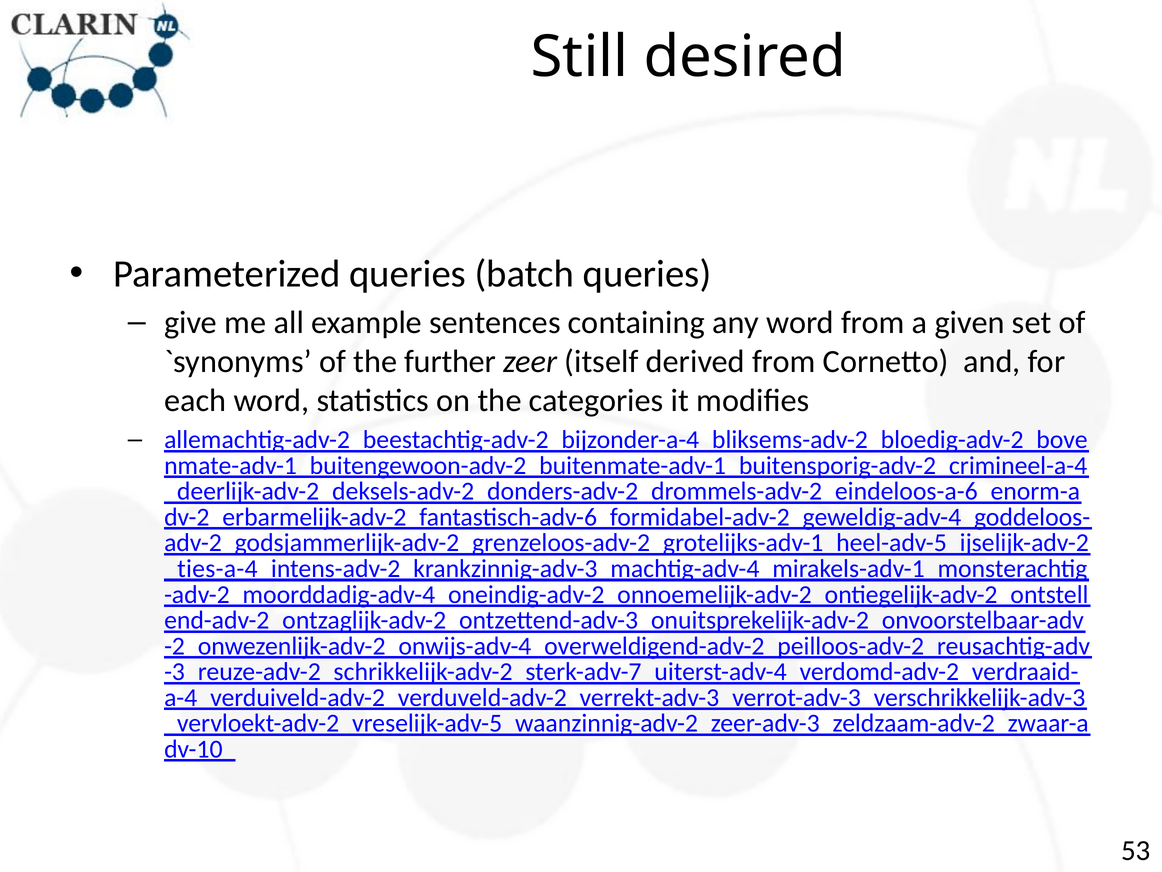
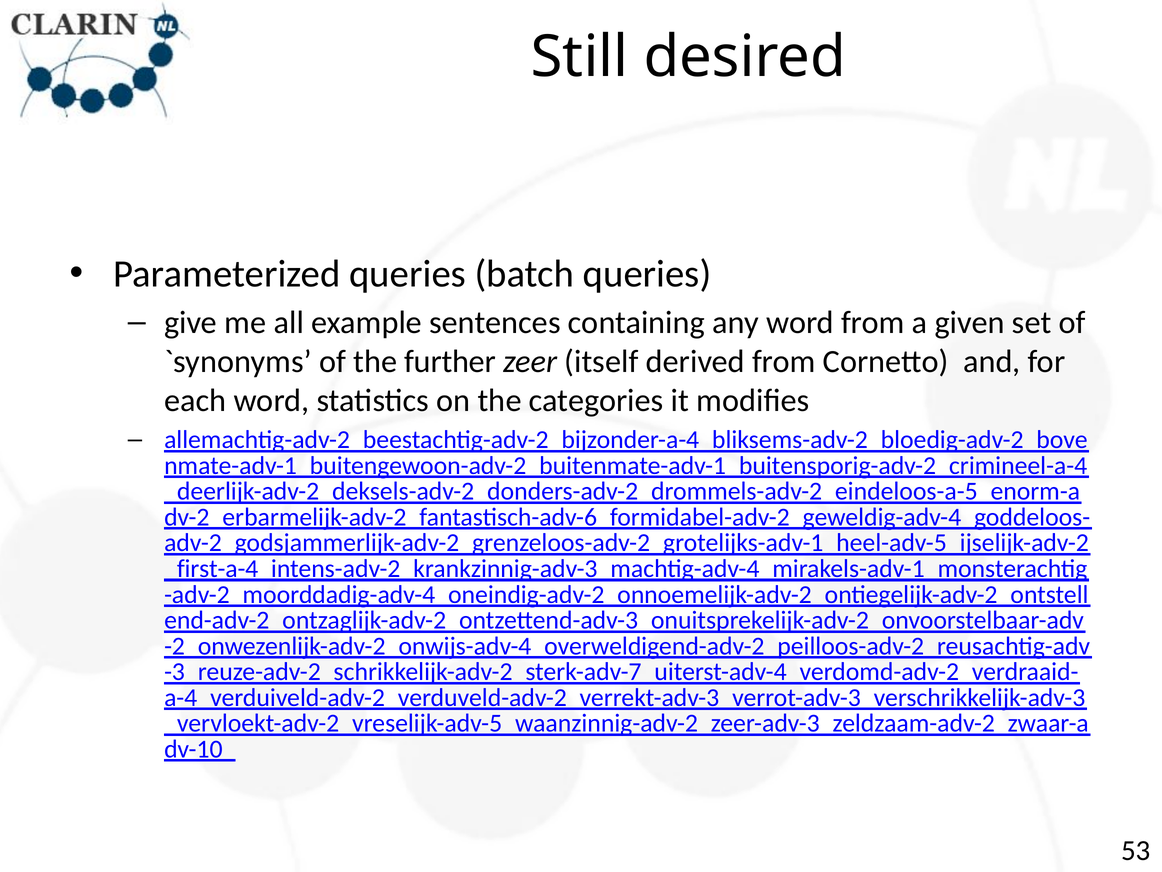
eindeloos-a-6: eindeloos-a-6 -> eindeloos-a-5
ties-a-4: ties-a-4 -> first-a-4
